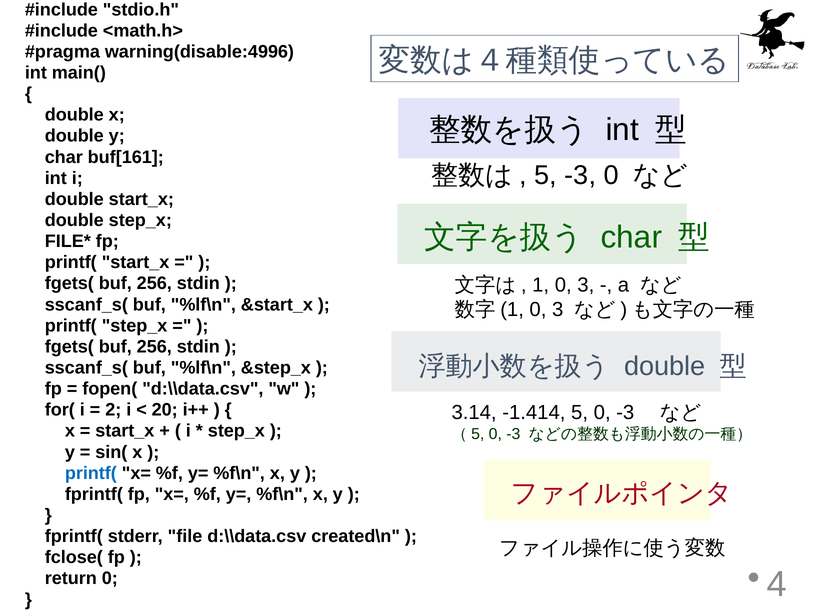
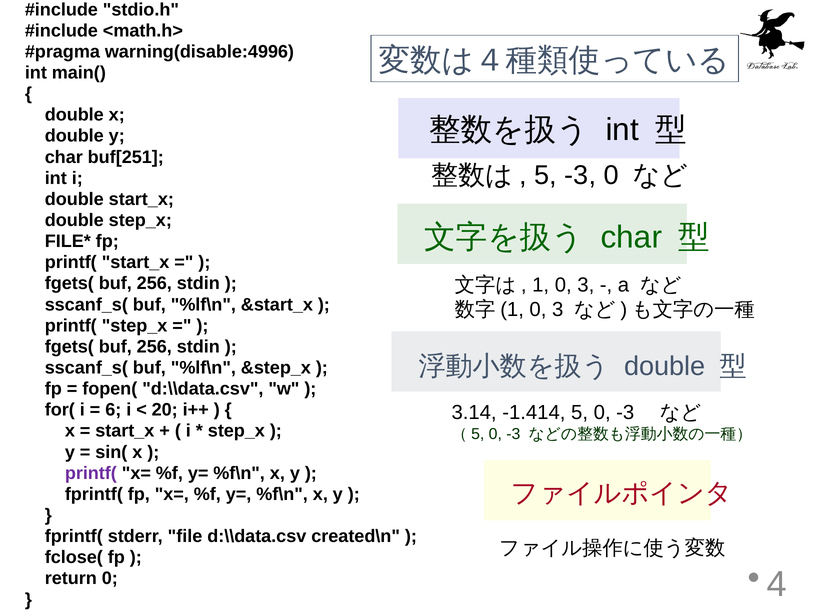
buf[161: buf[161 -> buf[251
2: 2 -> 6
printf( at (91, 473) colour: blue -> purple
